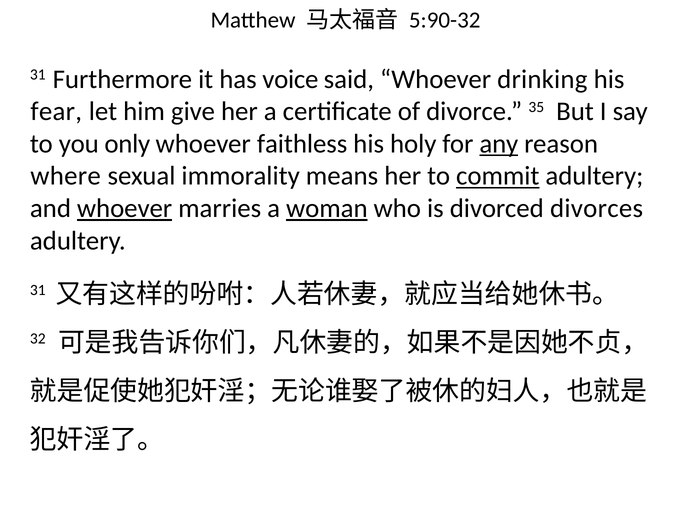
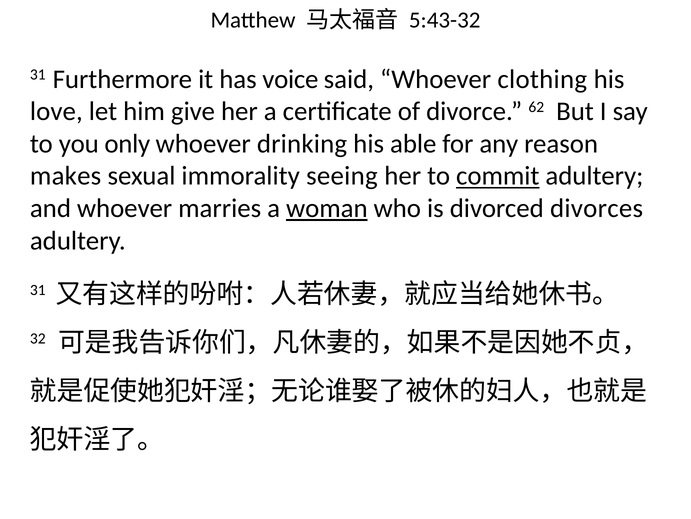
5:90-32: 5:90-32 -> 5:43-32
drinking: drinking -> clothing
fear: fear -> love
35: 35 -> 62
faithless: faithless -> drinking
holy: holy -> able
any underline: present -> none
where: where -> makes
means: means -> seeing
whoever at (125, 208) underline: present -> none
